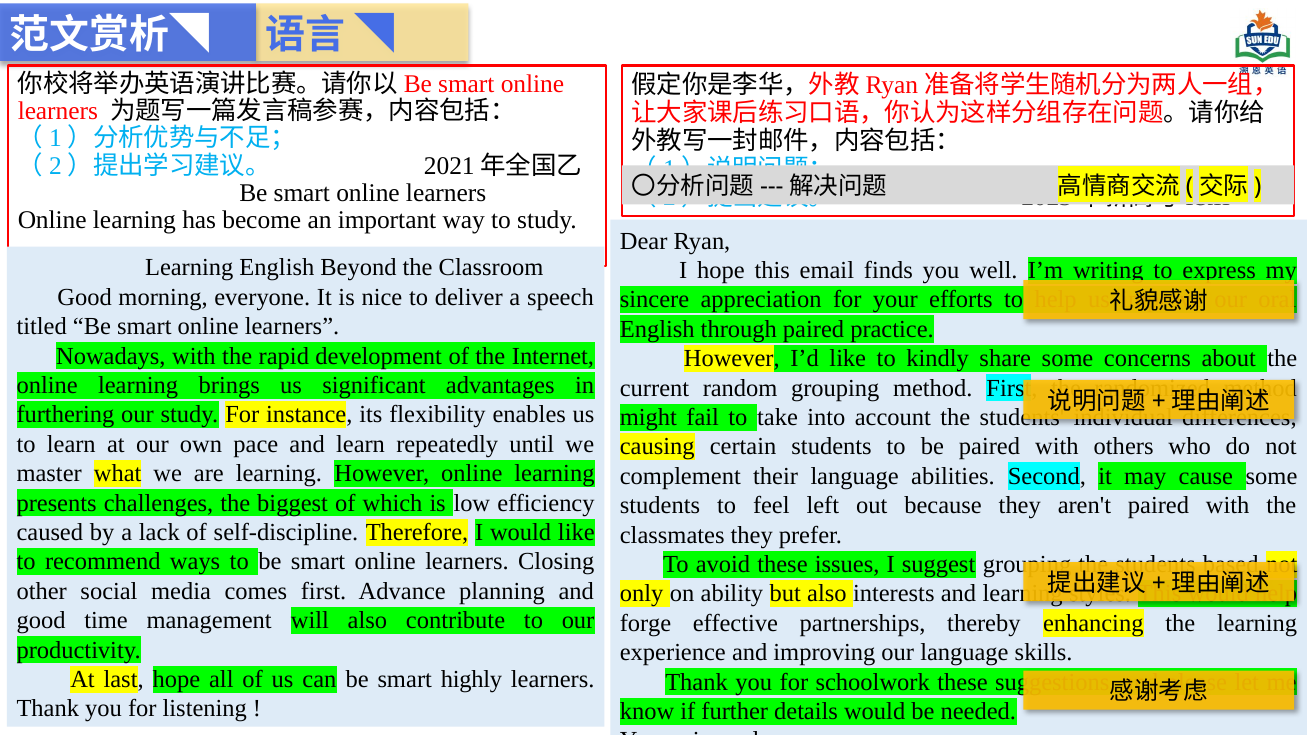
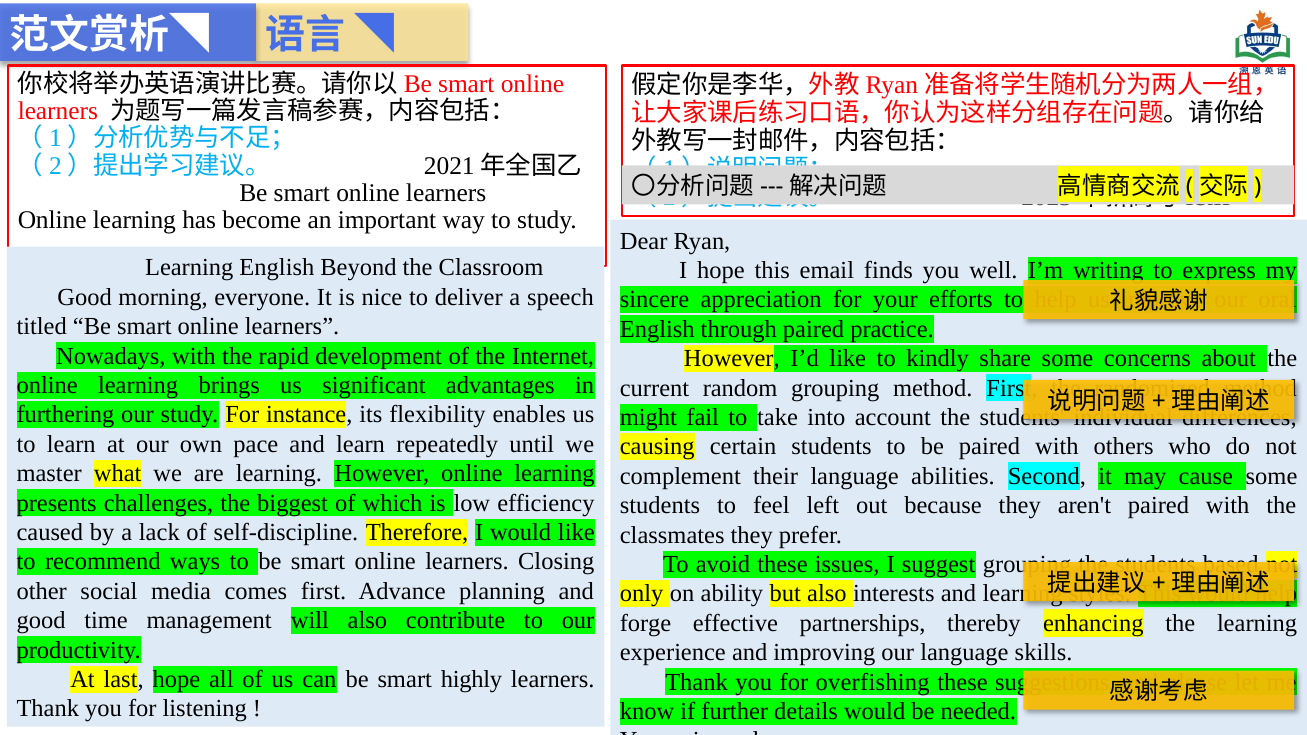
schoolwork: schoolwork -> overfishing
